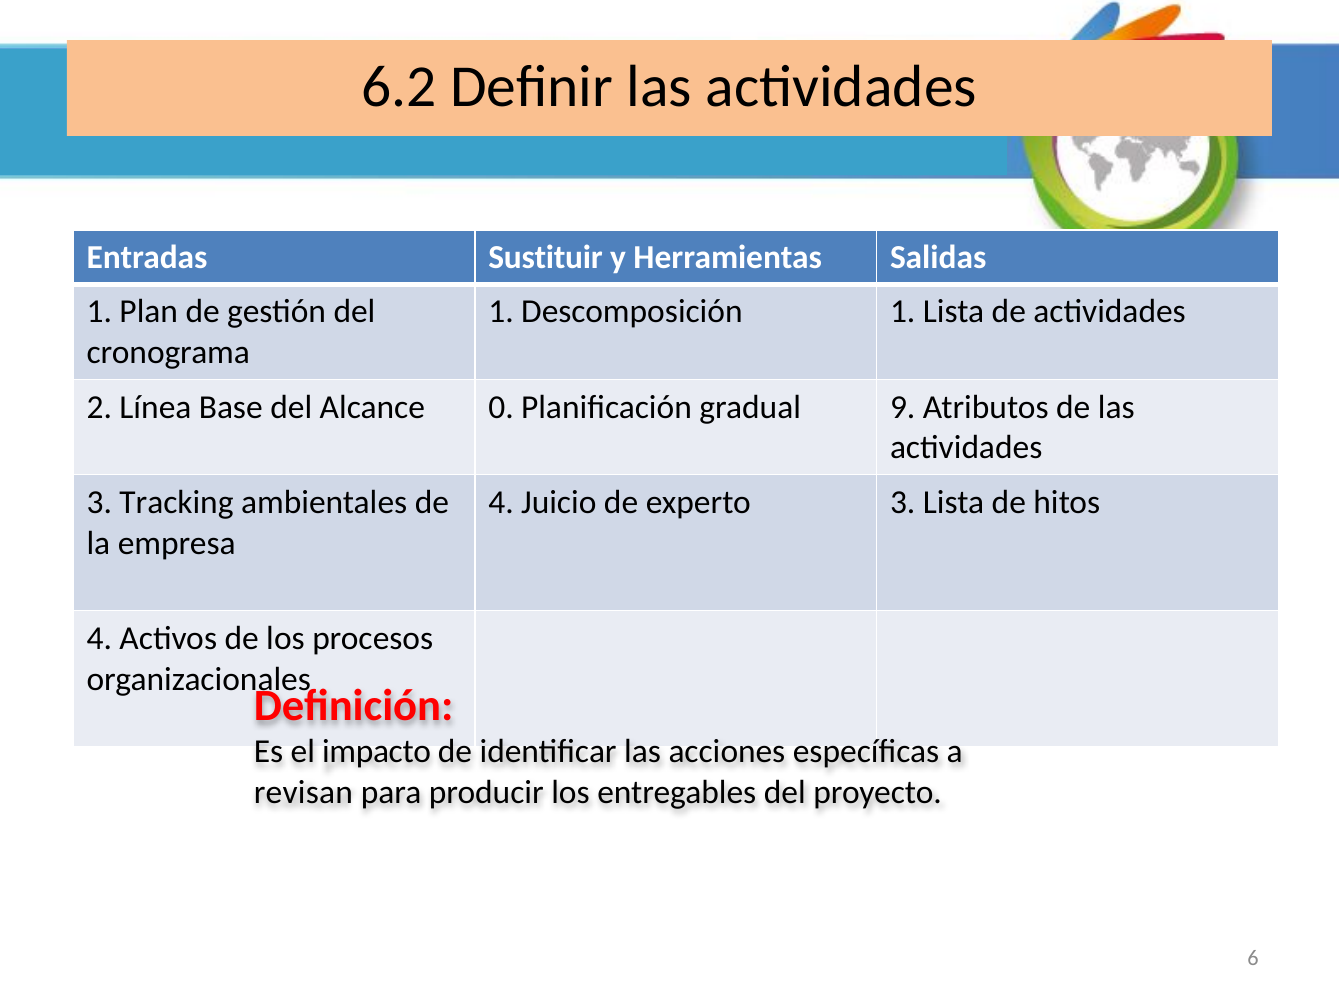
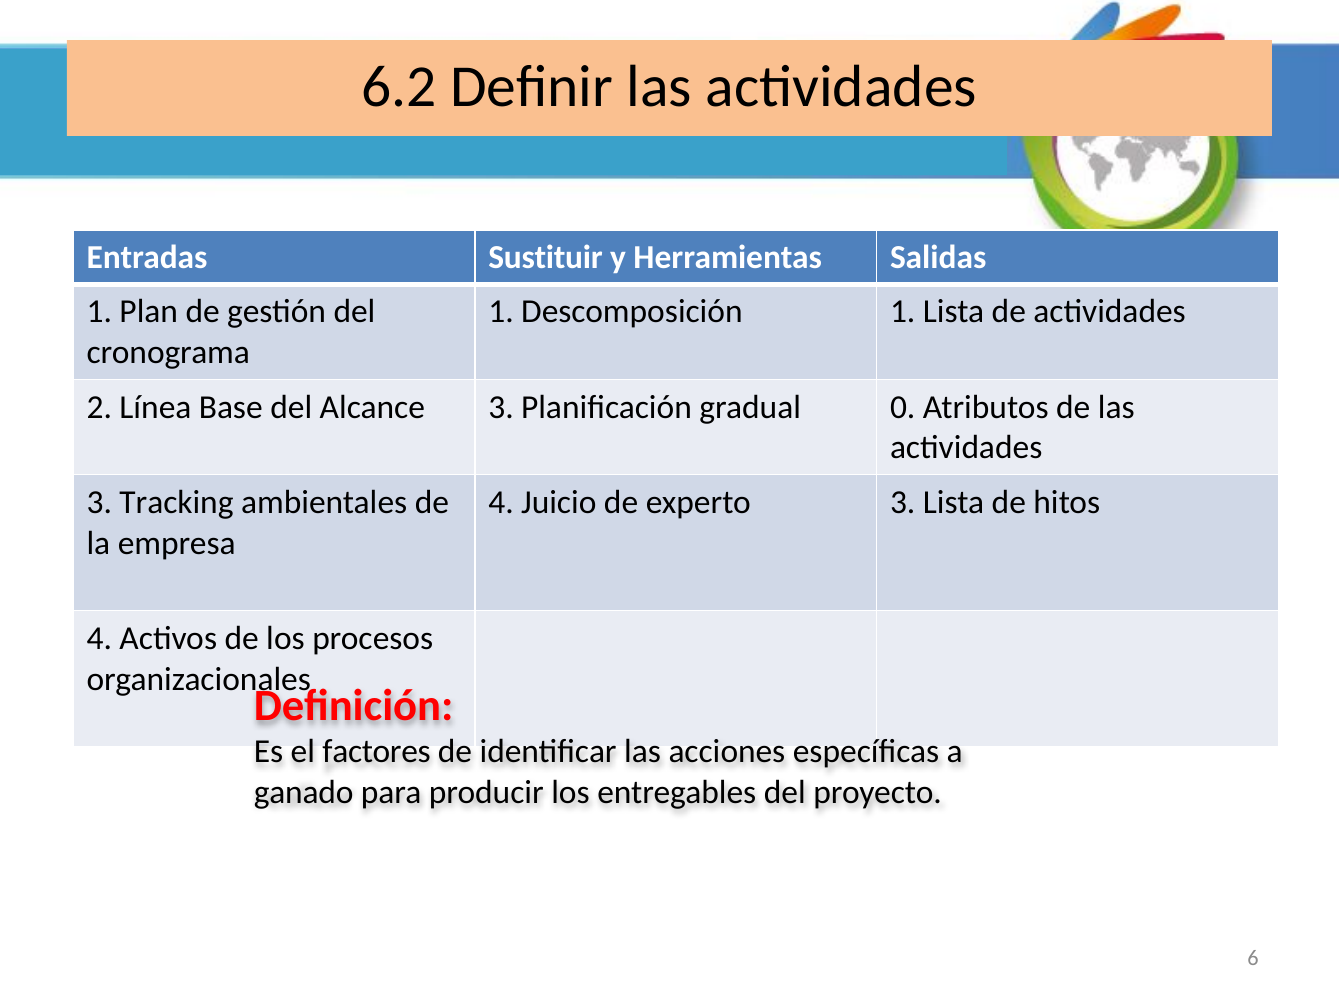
Alcance 0: 0 -> 3
9: 9 -> 0
impacto: impacto -> factores
revisan: revisan -> ganado
